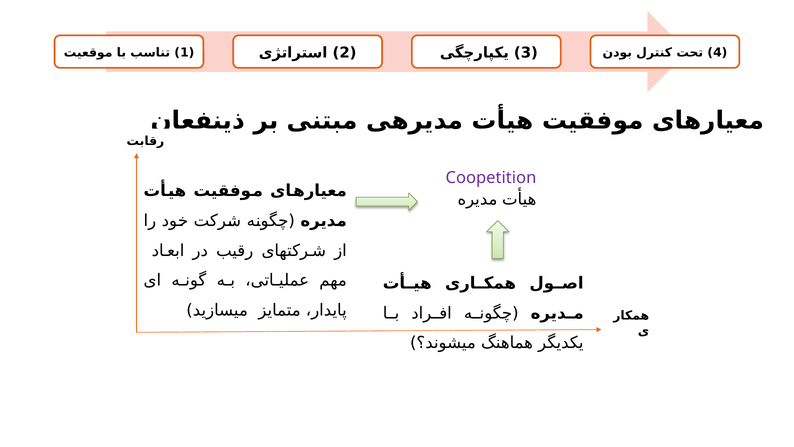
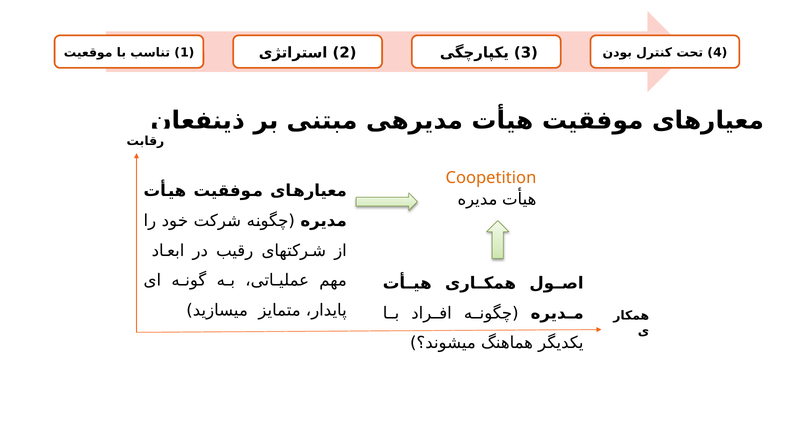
Coopetition colour: purple -> orange
